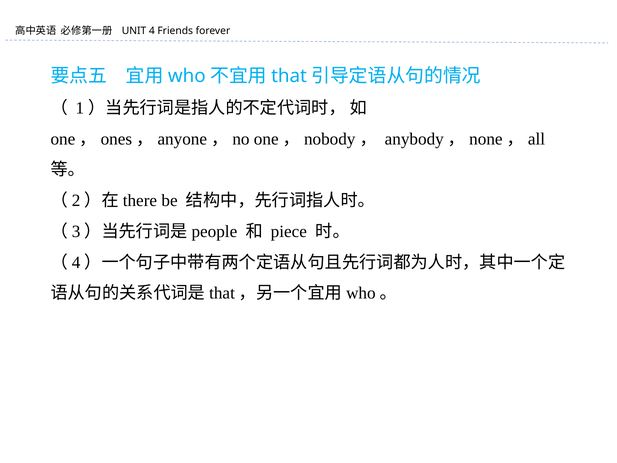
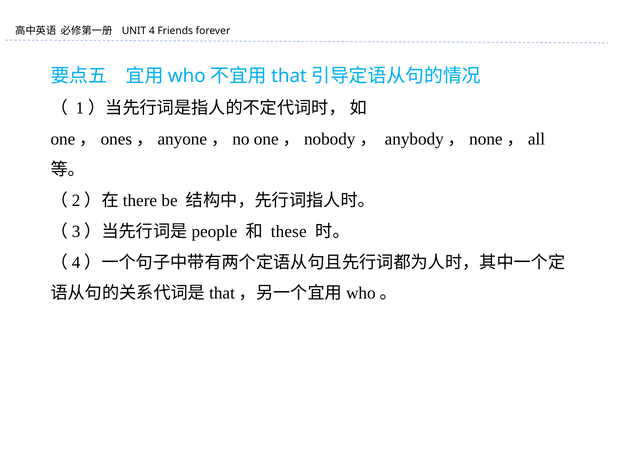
piece: piece -> these
